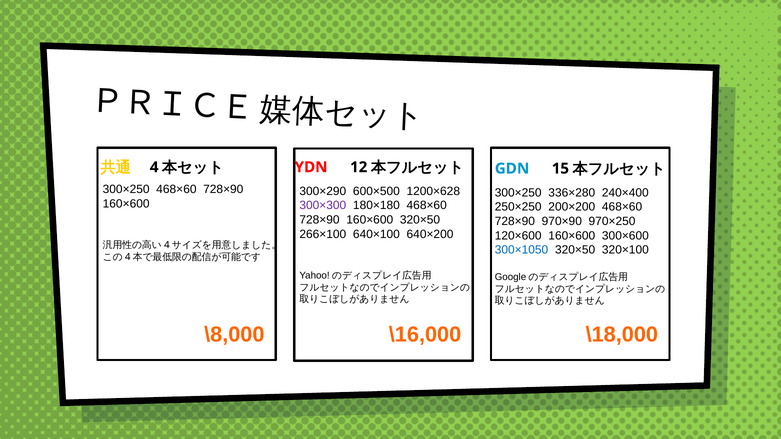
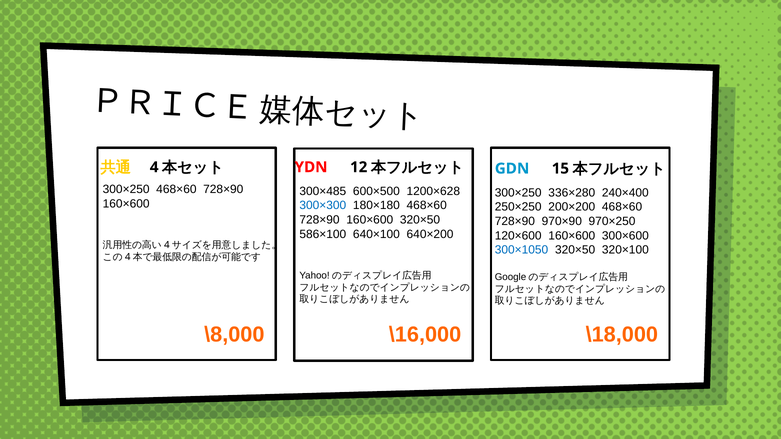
300×290: 300×290 -> 300×485
300×300 colour: purple -> blue
266×100: 266×100 -> 586×100
